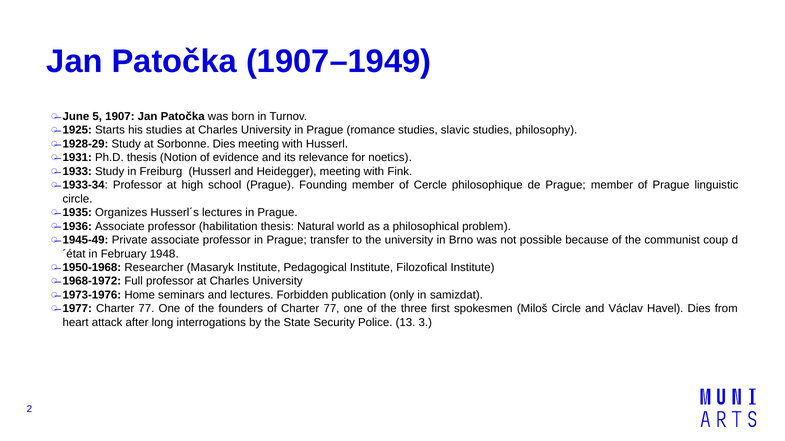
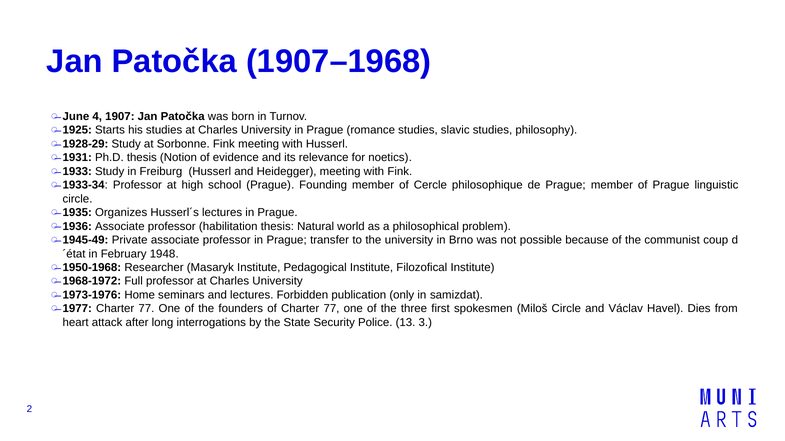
1907–1949: 1907–1949 -> 1907–1968
5: 5 -> 4
Sorbonne Dies: Dies -> Fink
